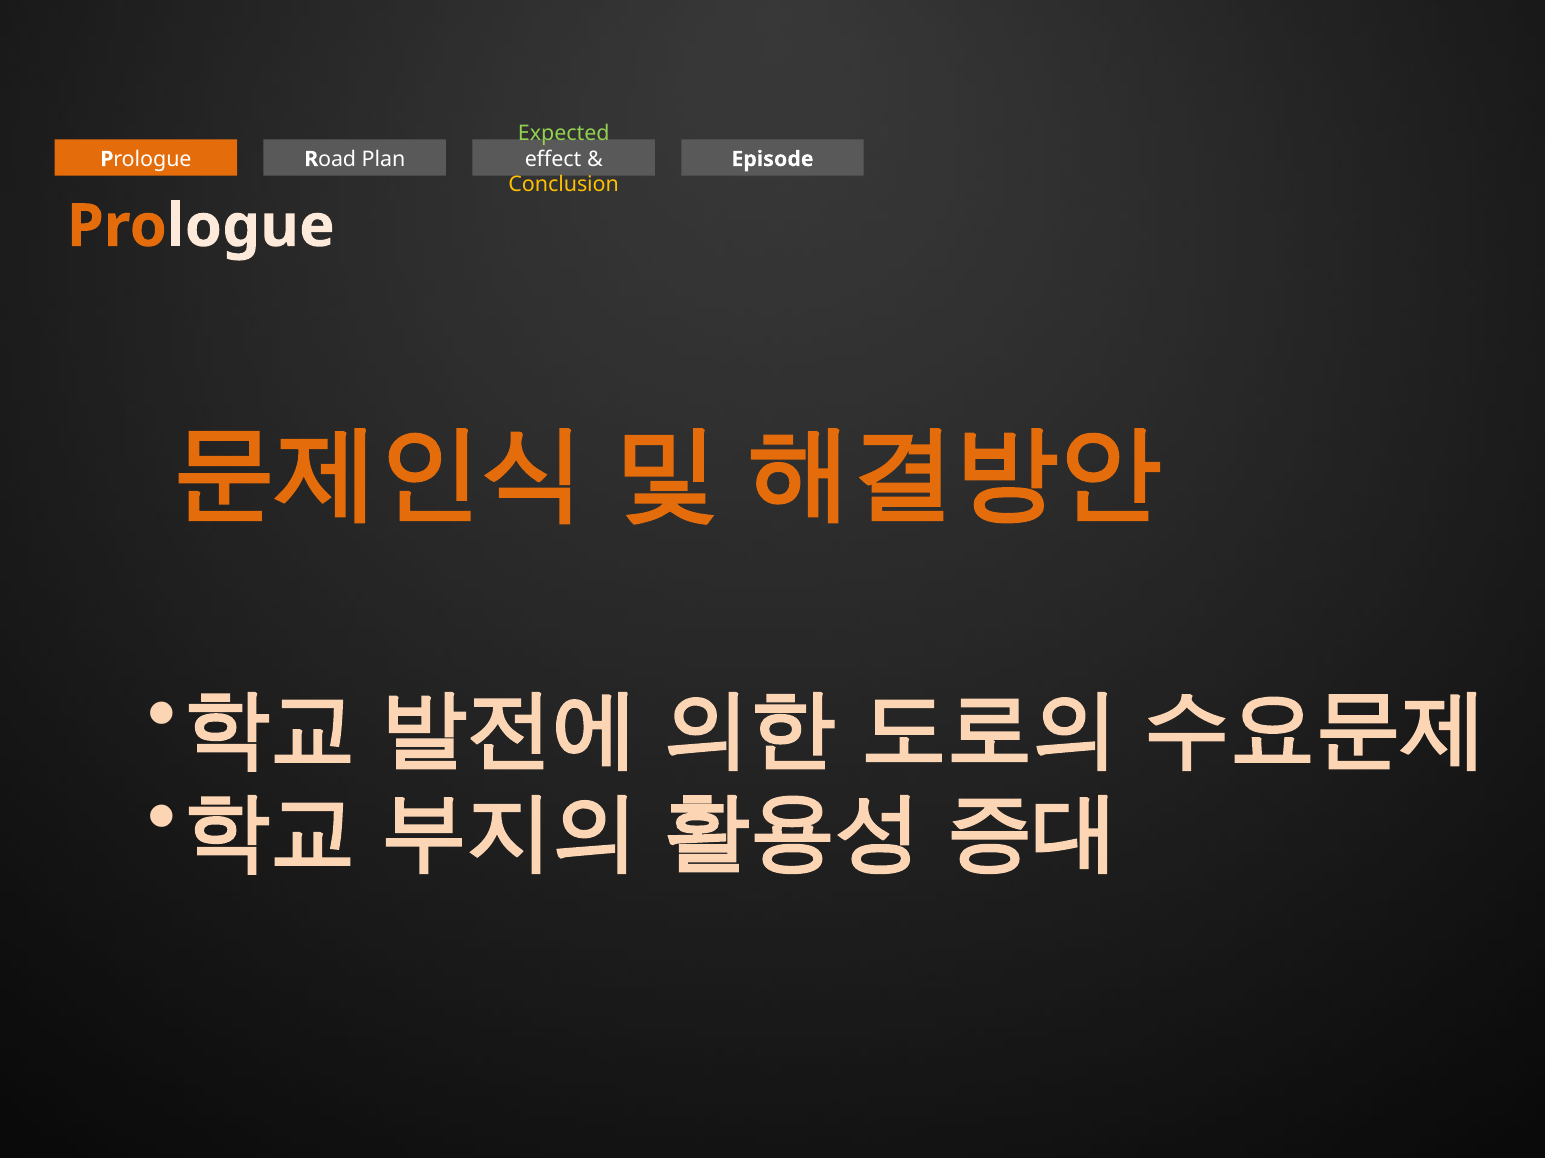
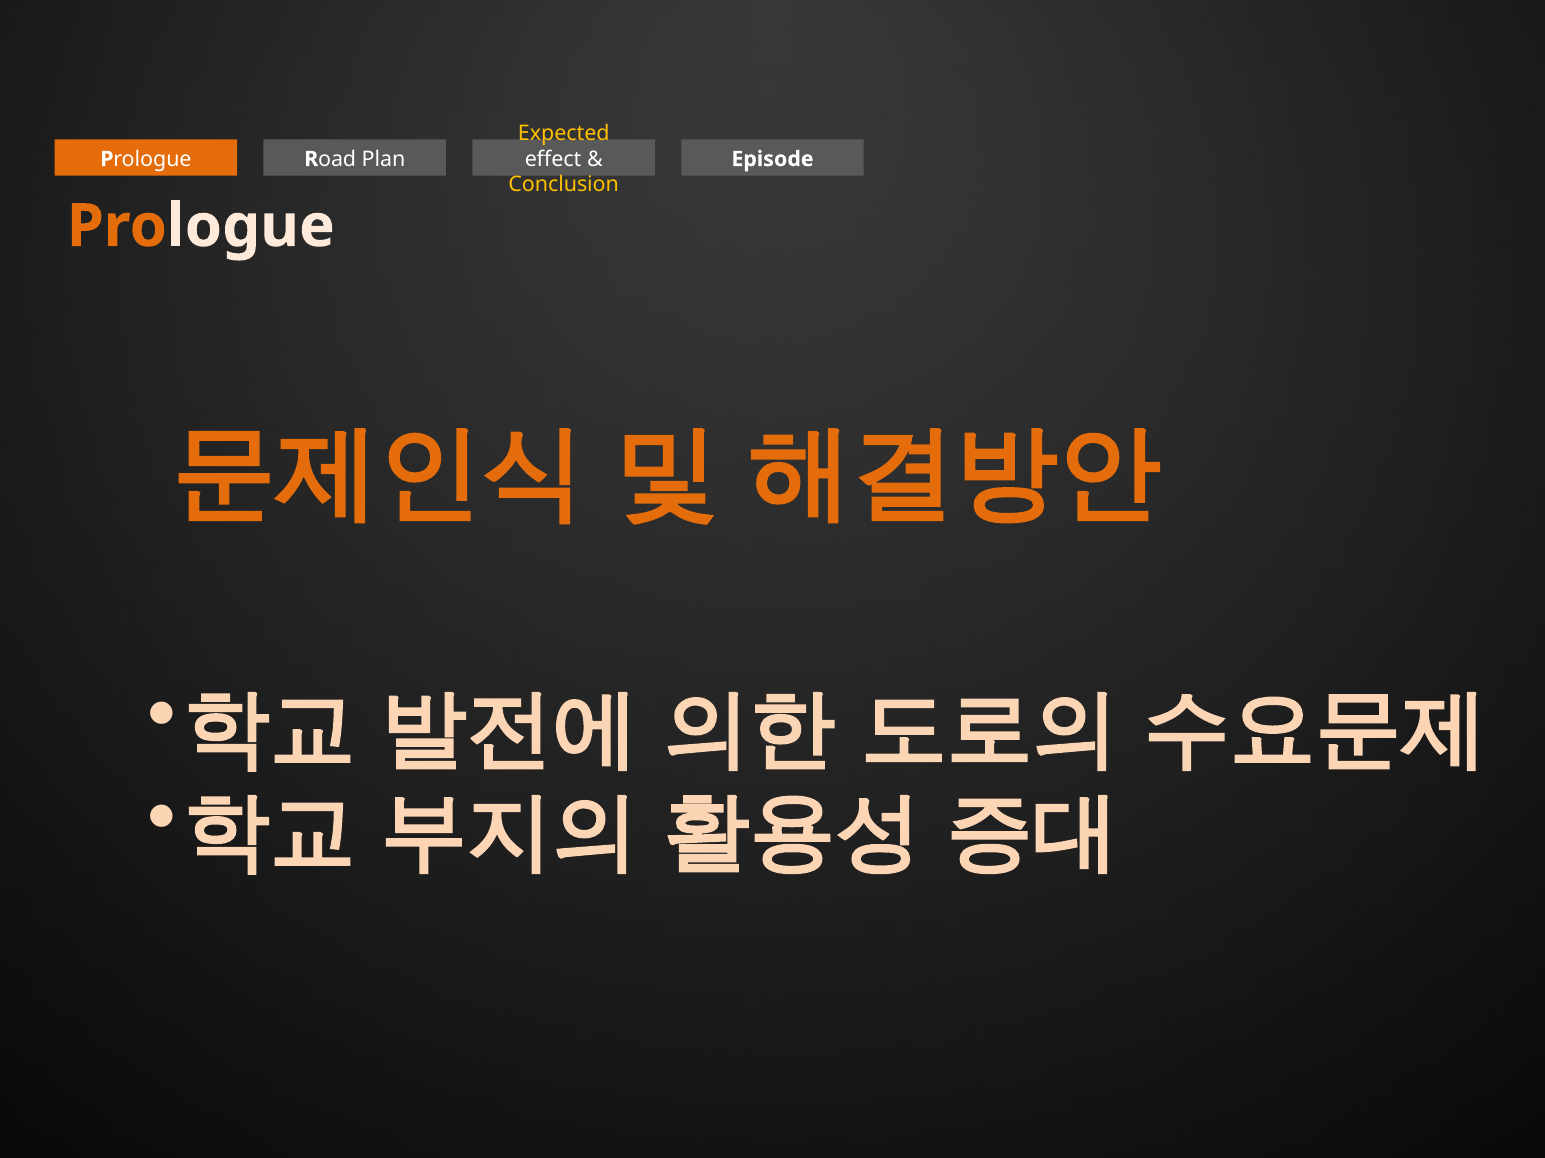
Expected colour: light green -> yellow
